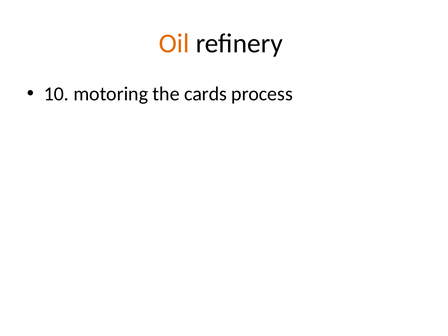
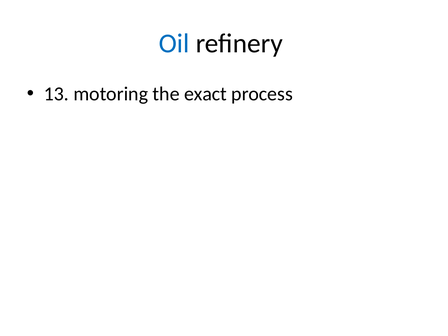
Oil colour: orange -> blue
10: 10 -> 13
cards: cards -> exact
